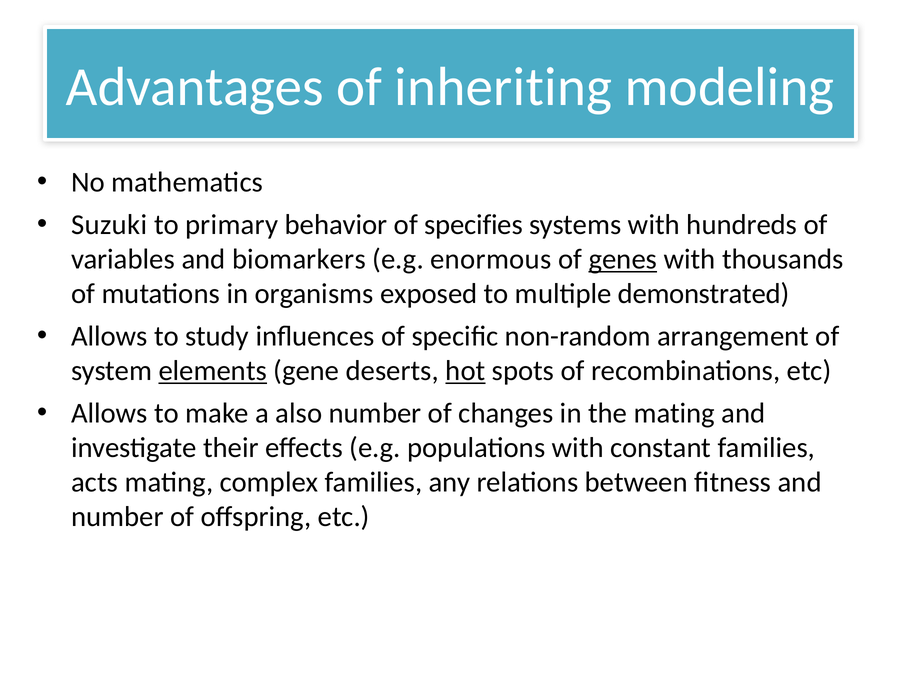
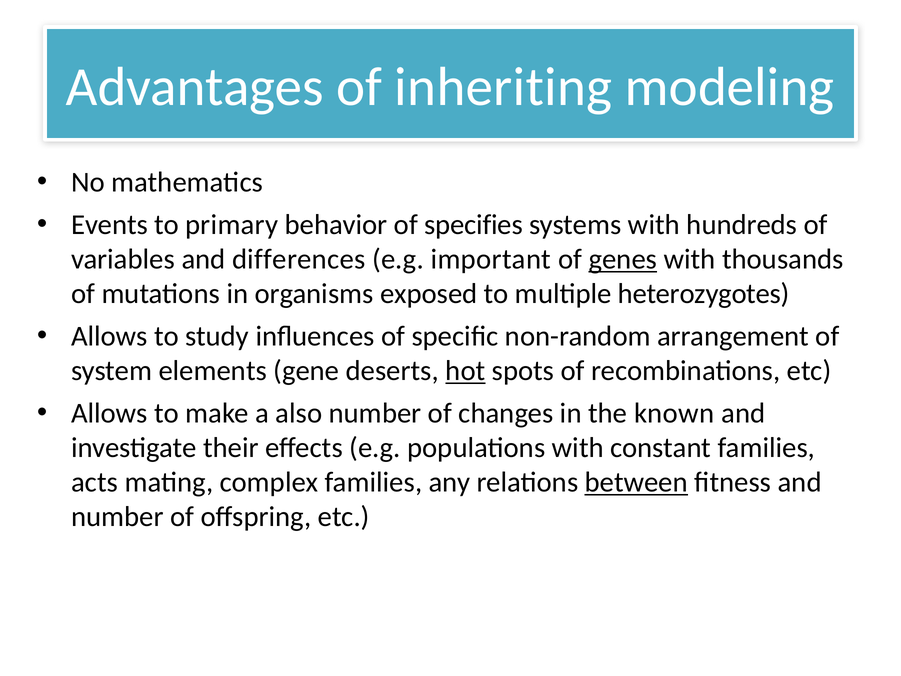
Suzuki: Suzuki -> Events
biomarkers: biomarkers -> differences
enormous: enormous -> important
demonstrated: demonstrated -> heterozygotes
elements underline: present -> none
the mating: mating -> known
between underline: none -> present
